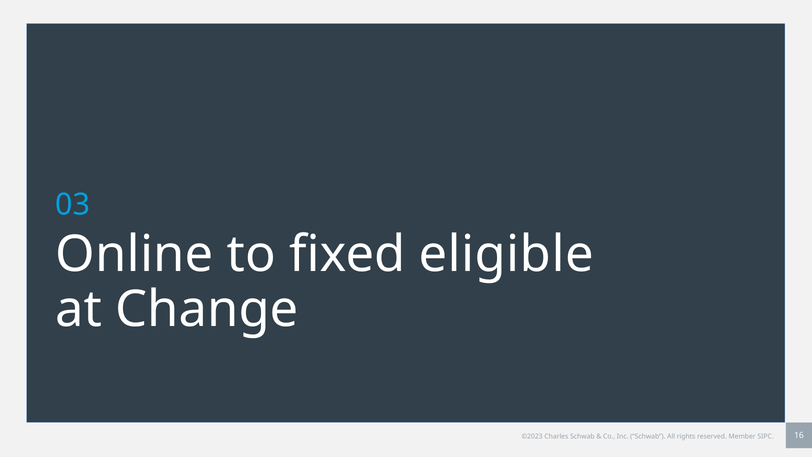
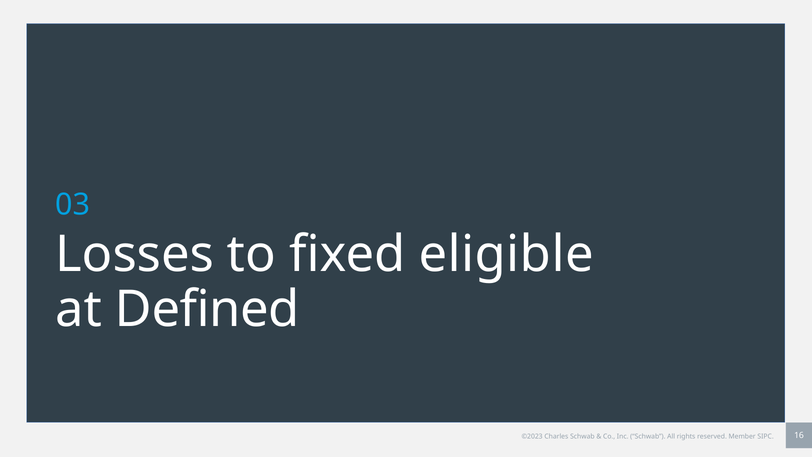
Online: Online -> Losses
Change: Change -> Defined
